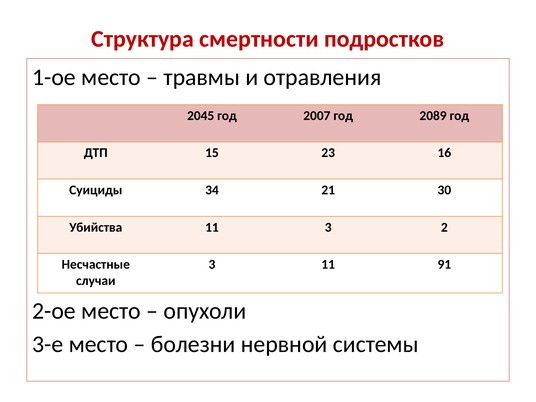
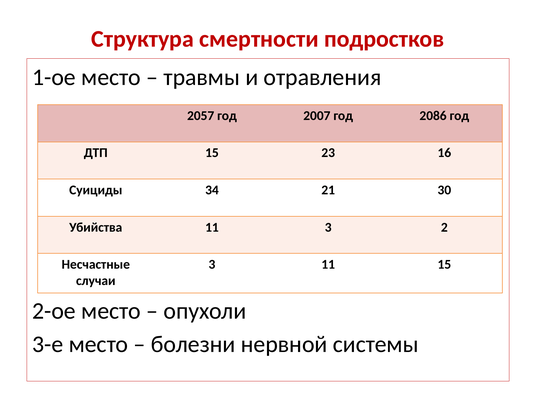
2045: 2045 -> 2057
2089: 2089 -> 2086
11 91: 91 -> 15
